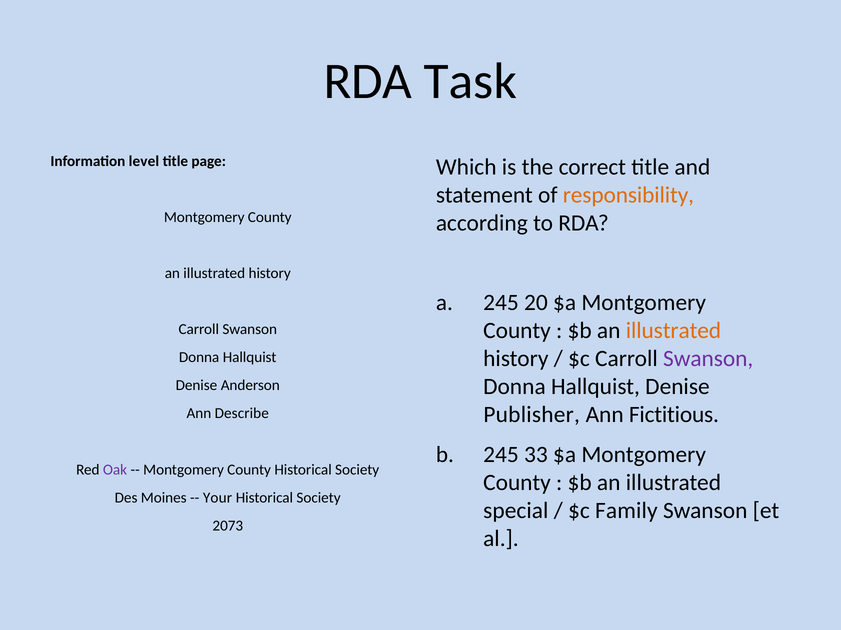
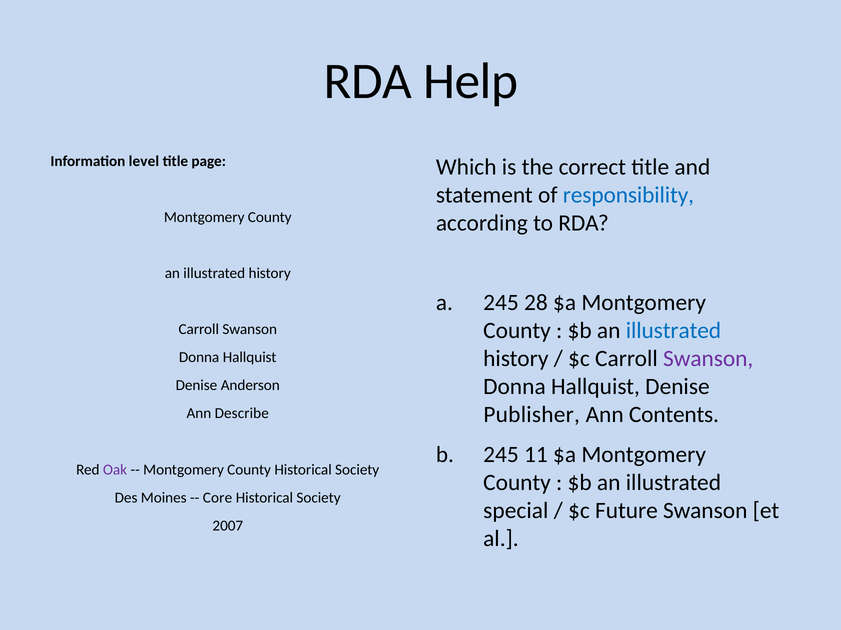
Task: Task -> Help
responsibility colour: orange -> blue
20: 20 -> 28
illustrated at (673, 331) colour: orange -> blue
Fictitious: Fictitious -> Contents
33: 33 -> 11
Your: Your -> Core
Family: Family -> Future
2073: 2073 -> 2007
